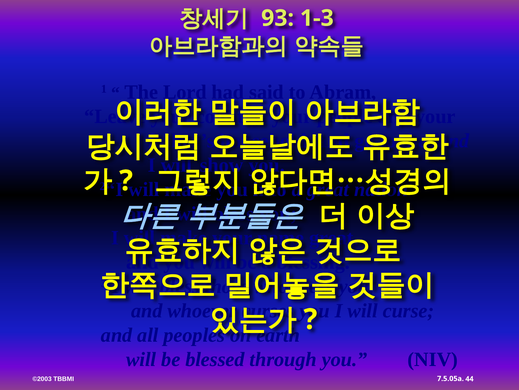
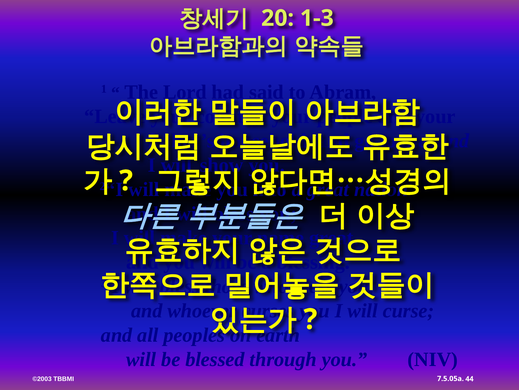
93: 93 -> 20
